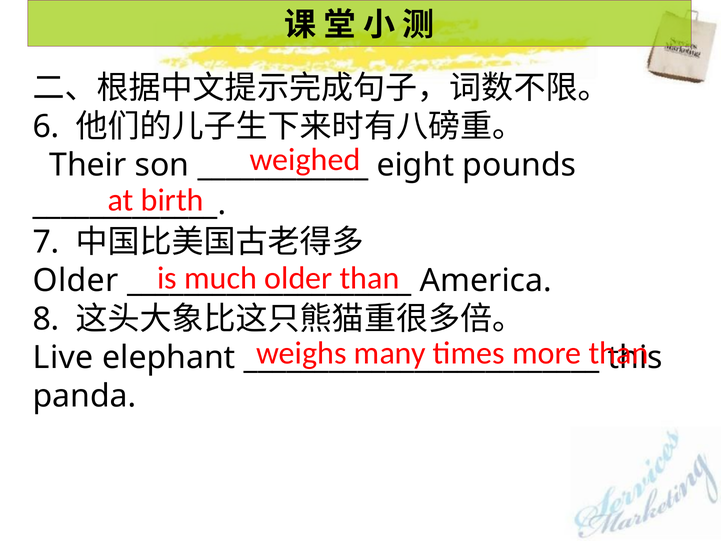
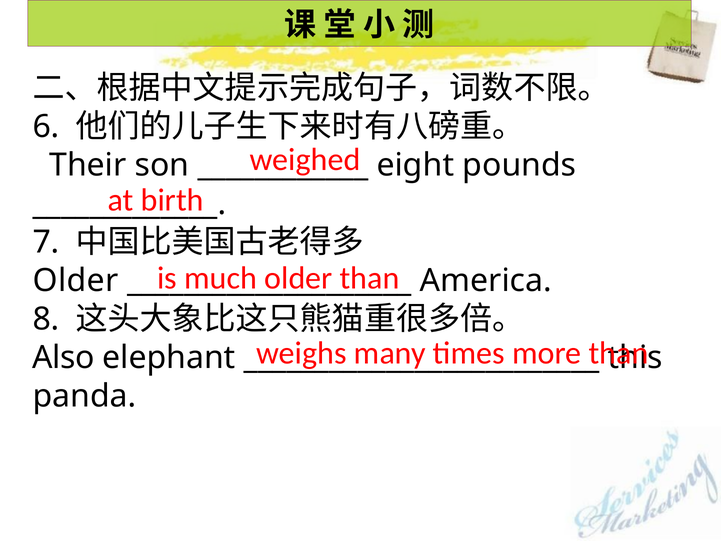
Live: Live -> Also
